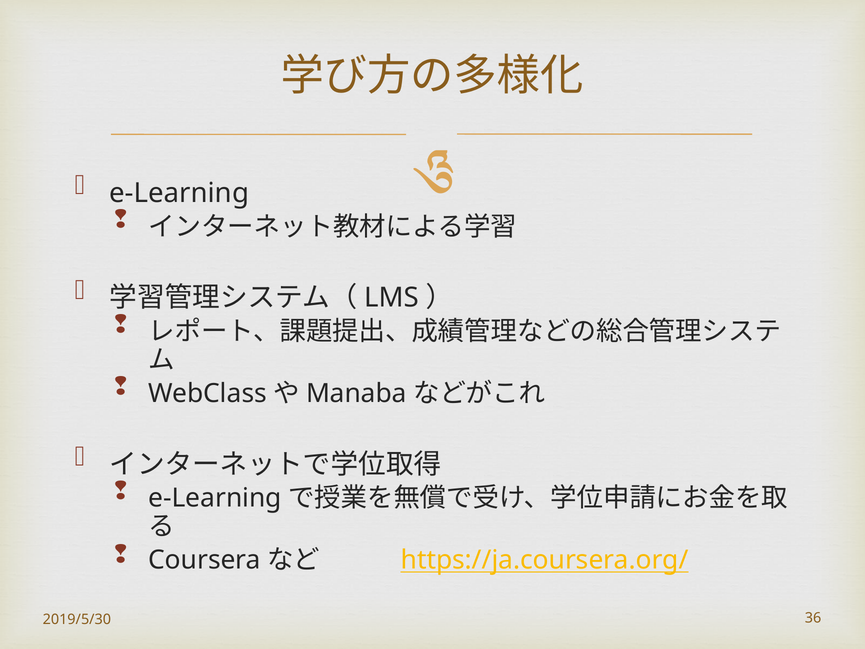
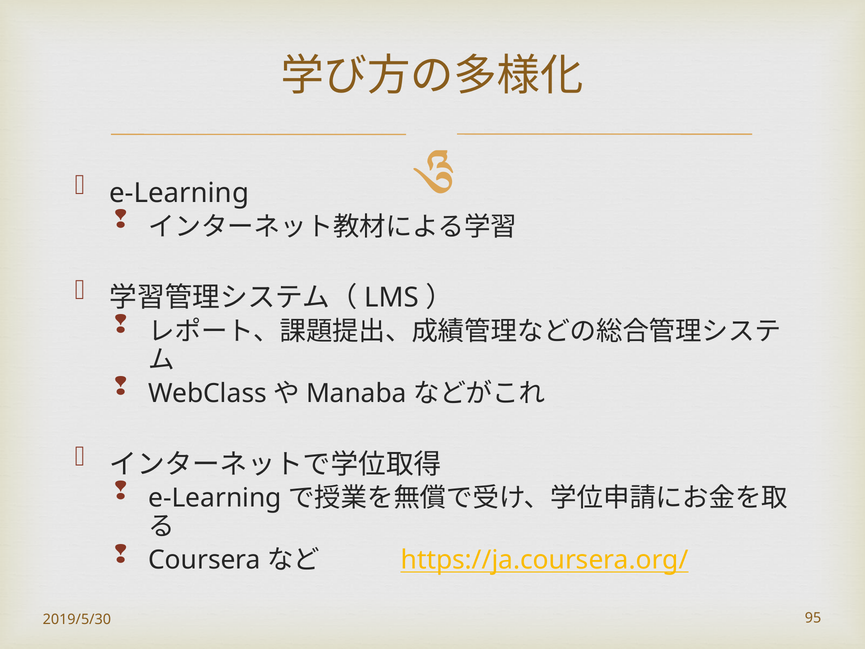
36: 36 -> 95
